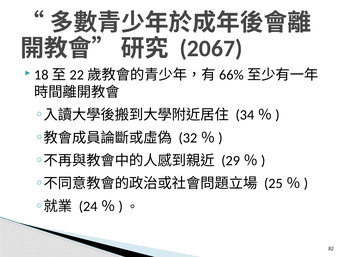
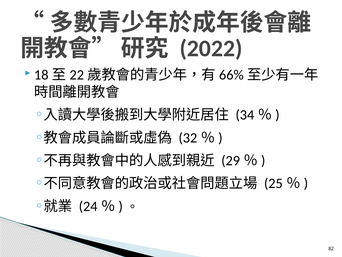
2067: 2067 -> 2022
